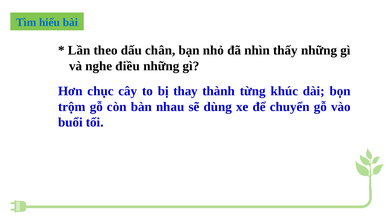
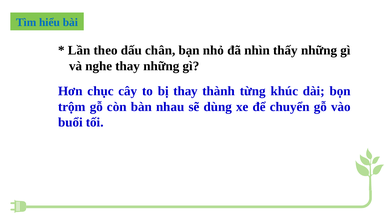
nghe điều: điều -> thay
